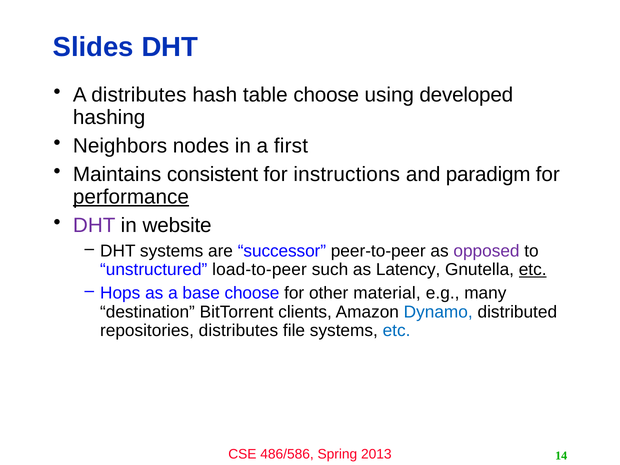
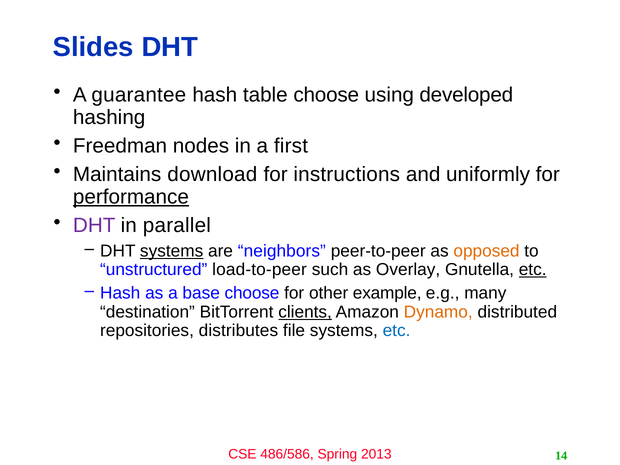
A distributes: distributes -> guarantee
Neighbors: Neighbors -> Freedman
consistent: consistent -> download
paradigm: paradigm -> uniformly
website: website -> parallel
systems at (172, 251) underline: none -> present
successor: successor -> neighbors
opposed colour: purple -> orange
Latency: Latency -> Overlay
Hops at (120, 293): Hops -> Hash
material: material -> example
clients underline: none -> present
Dynamo colour: blue -> orange
